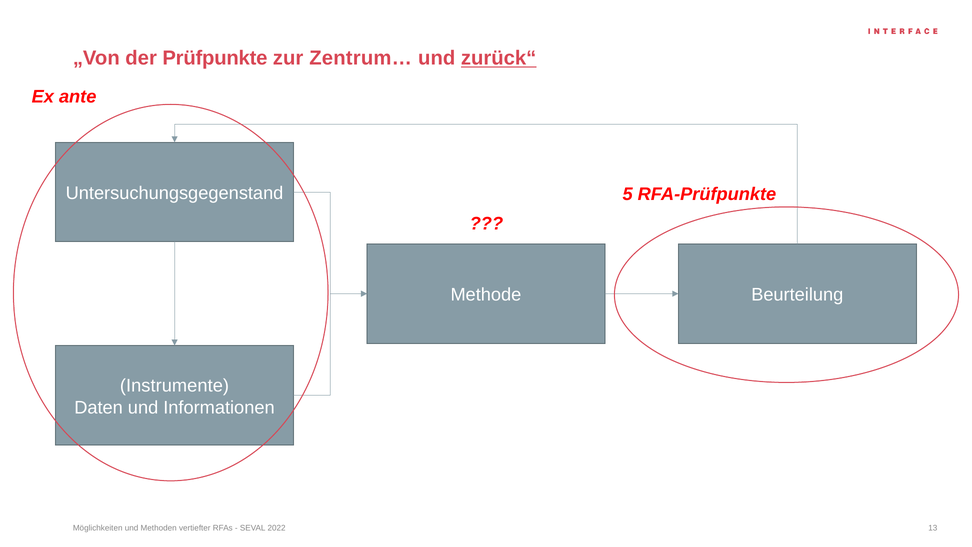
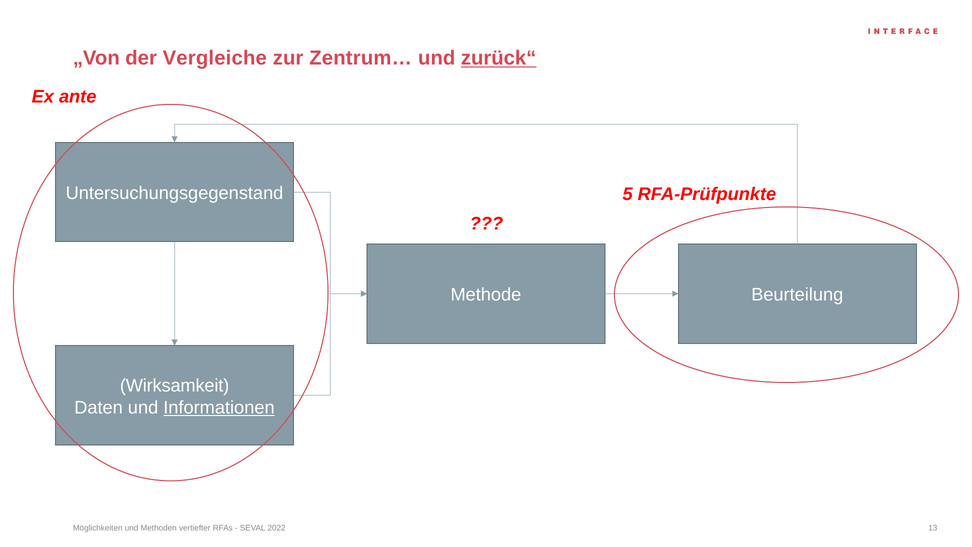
Prüfpunkte: Prüfpunkte -> Vergleiche
Instrumente: Instrumente -> Wirksamkeit
Informationen underline: none -> present
